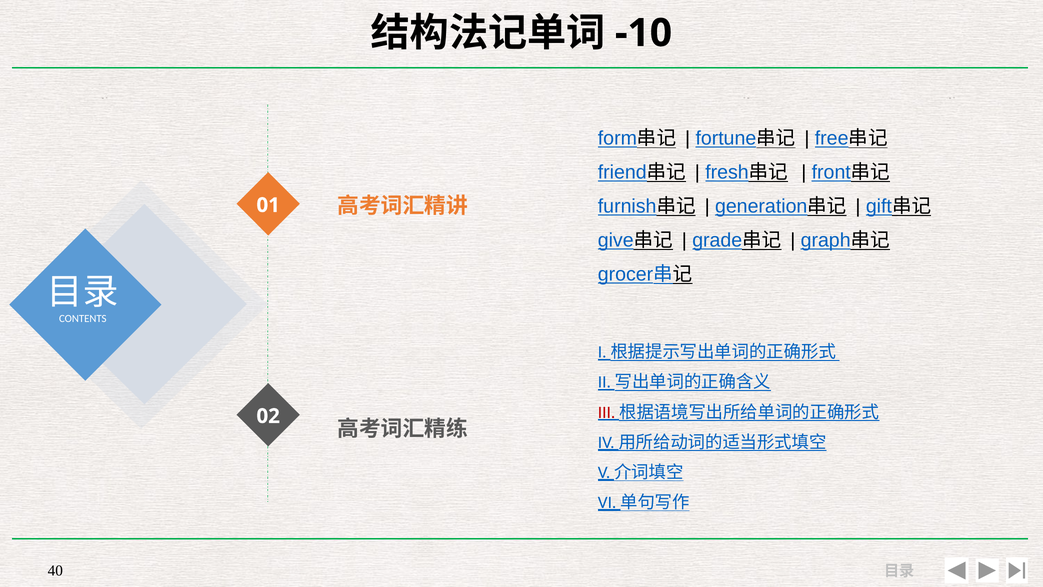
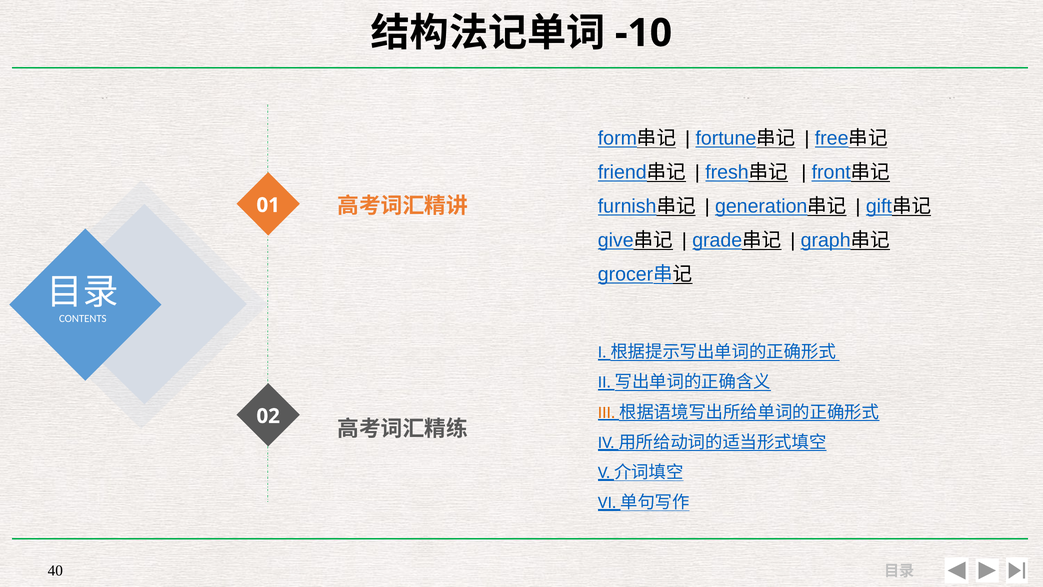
III colour: red -> orange
